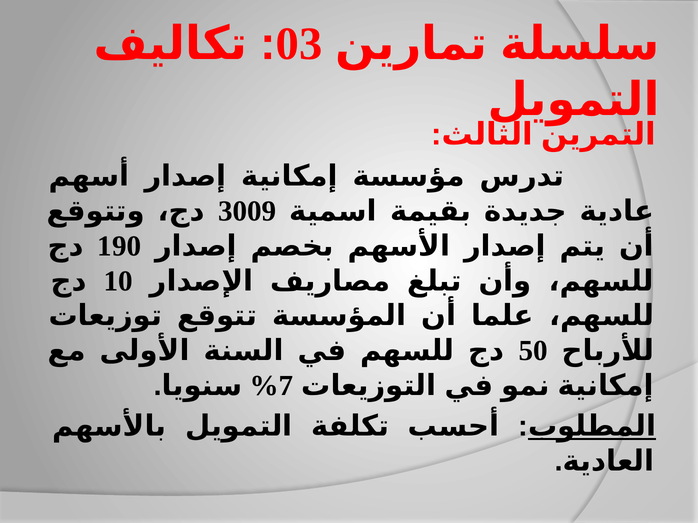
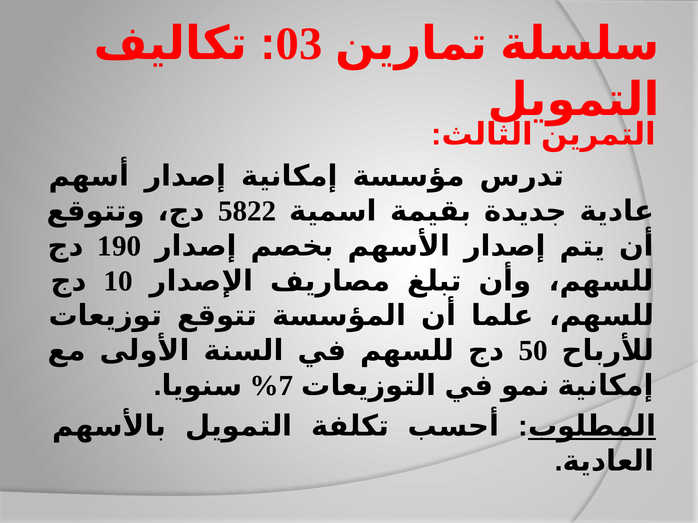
3009: 3009 -> 5822
